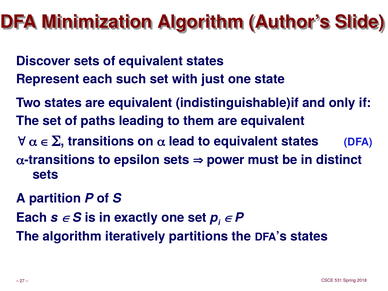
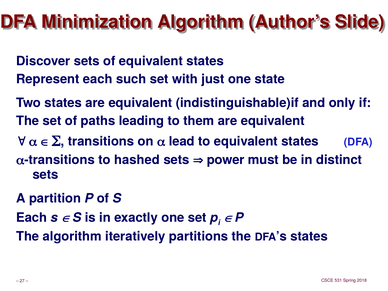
epsilon: epsilon -> hashed
